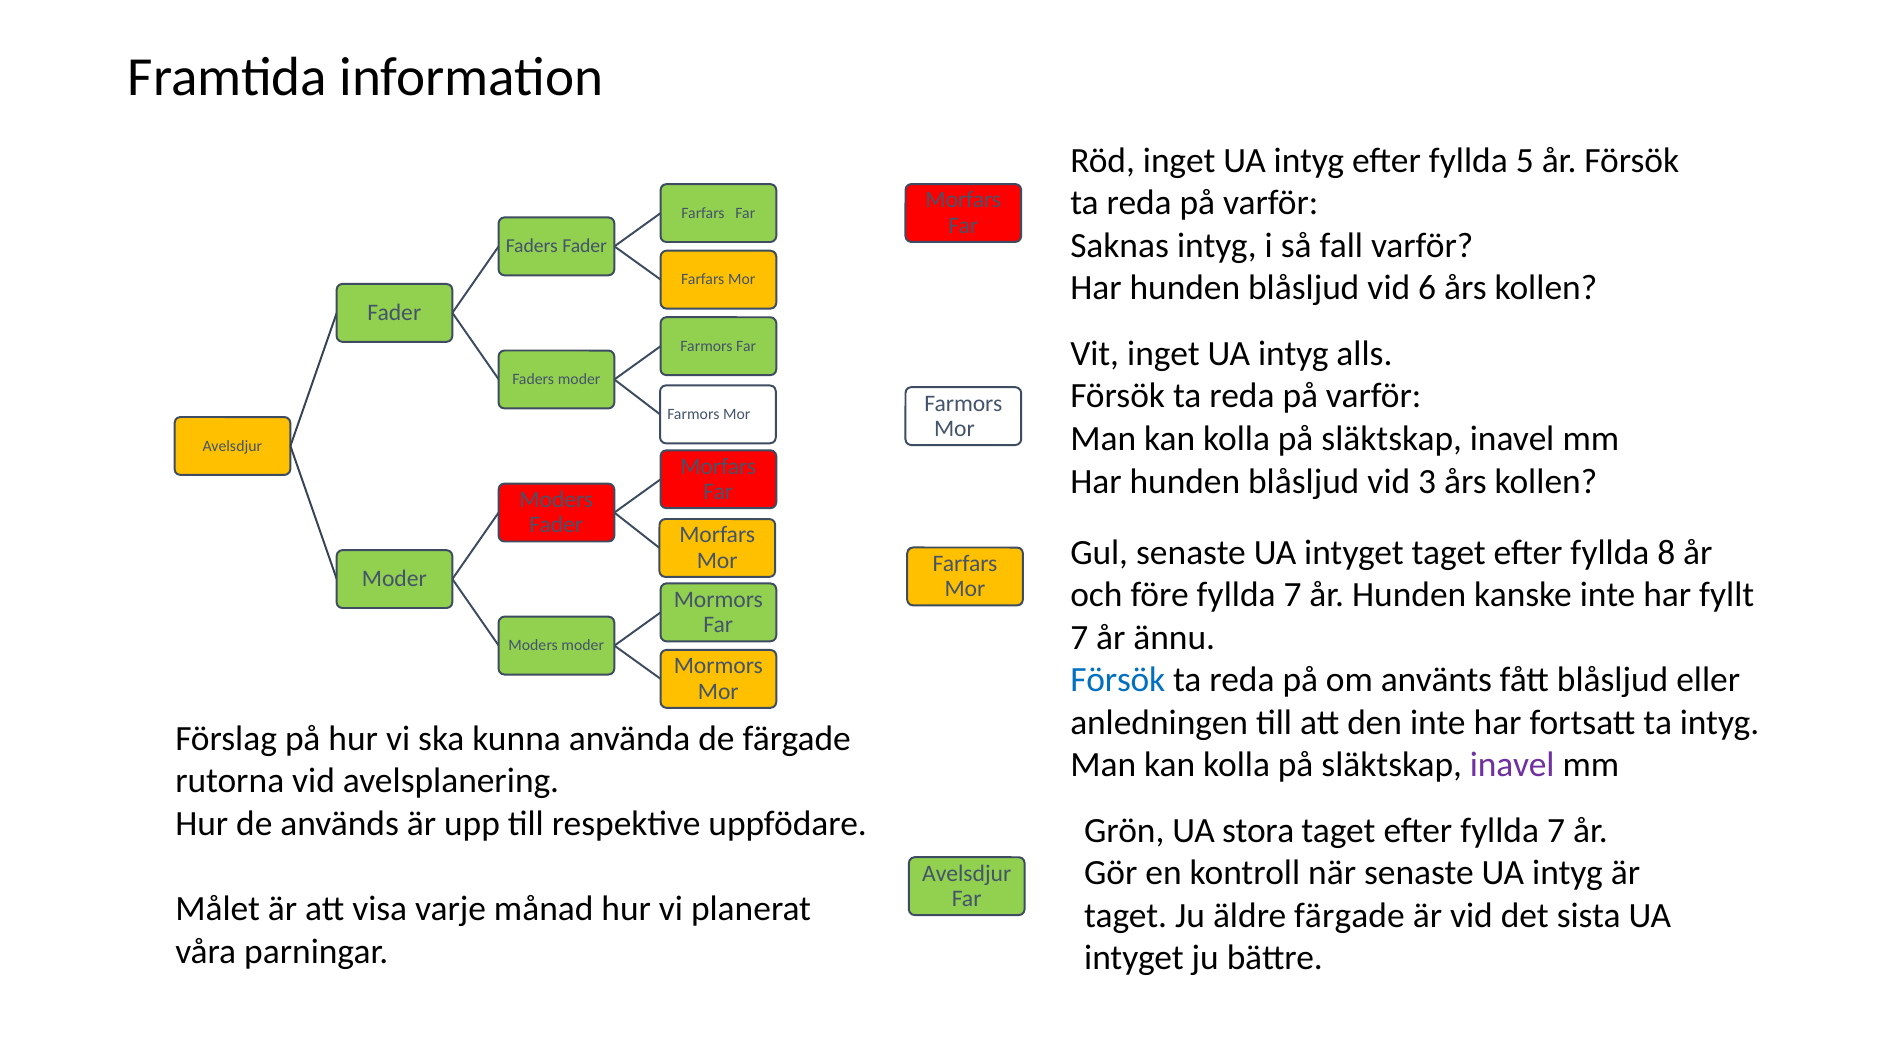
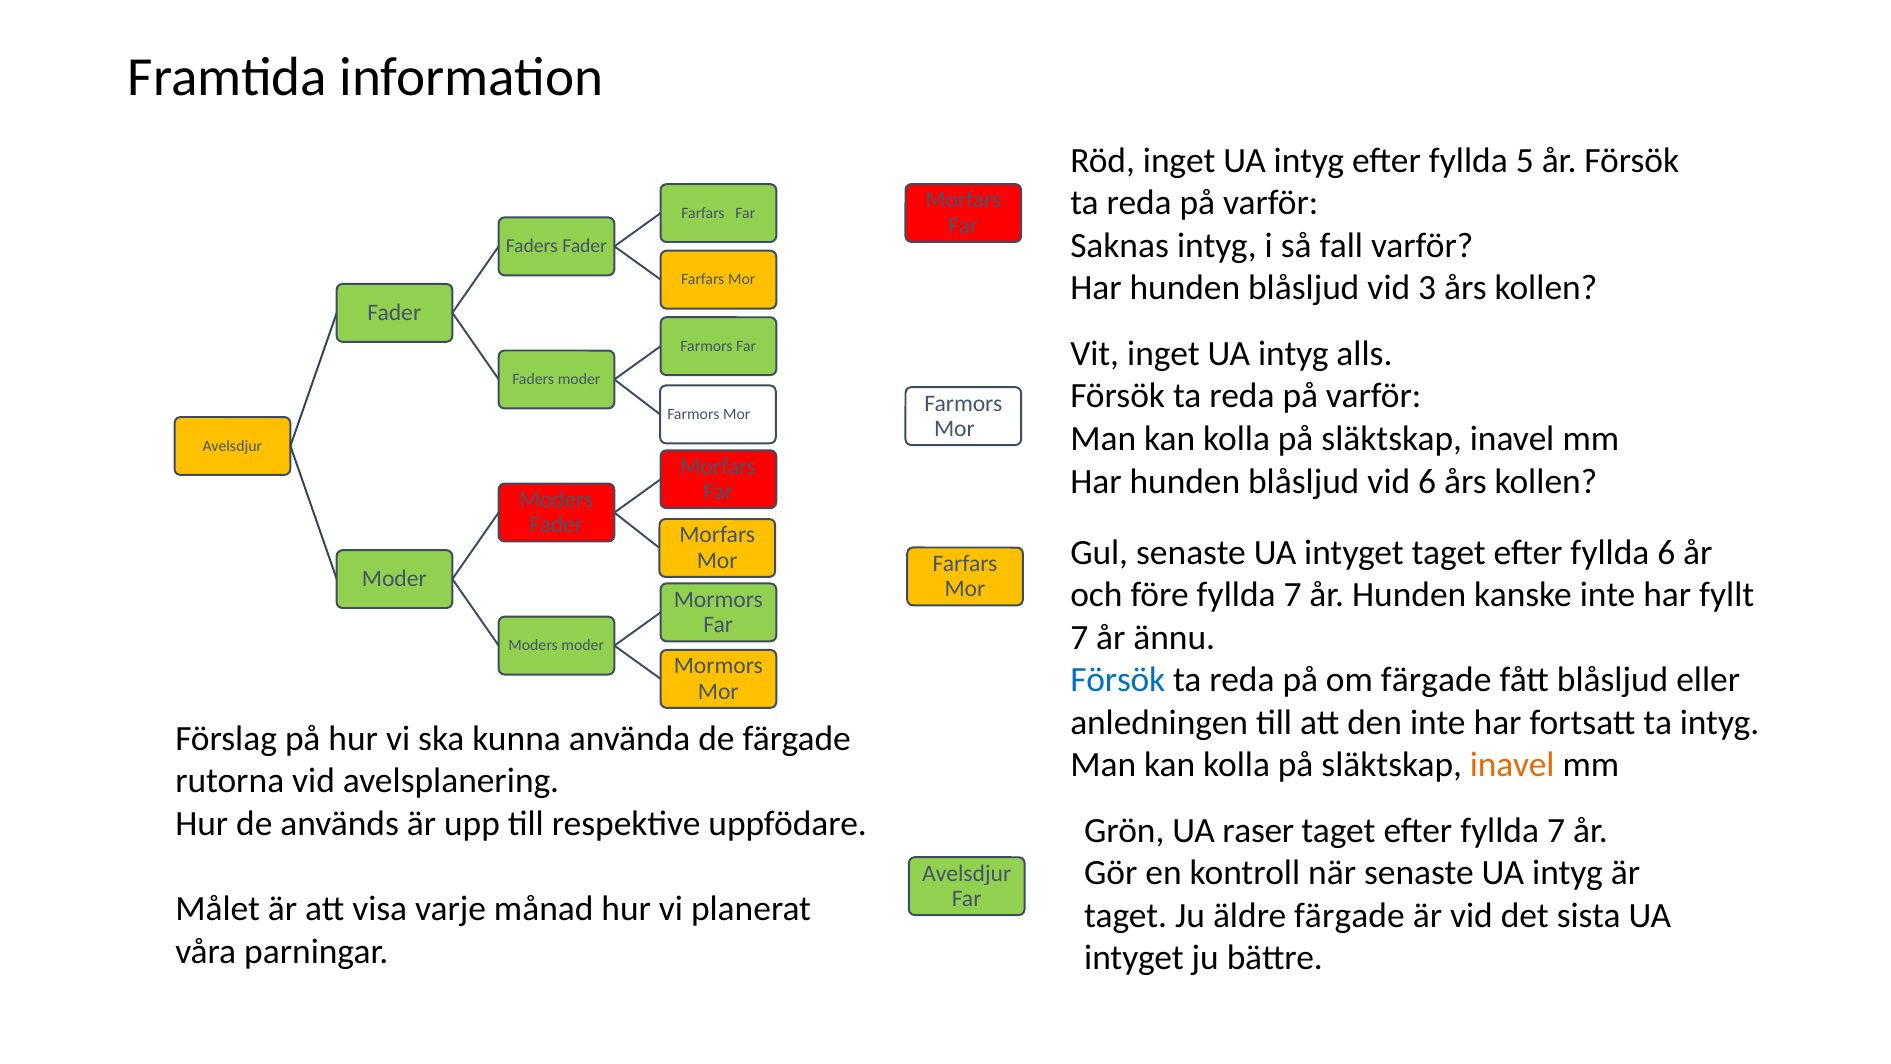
6: 6 -> 3
vid 3: 3 -> 6
fyllda 8: 8 -> 6
om använts: använts -> färgade
inavel at (1512, 765) colour: purple -> orange
stora: stora -> raser
